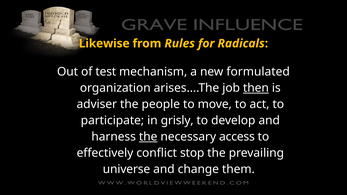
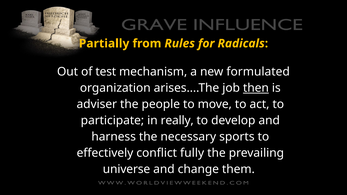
Likewise: Likewise -> Partially
grisly: grisly -> really
the at (148, 137) underline: present -> none
access: access -> sports
stop: stop -> fully
